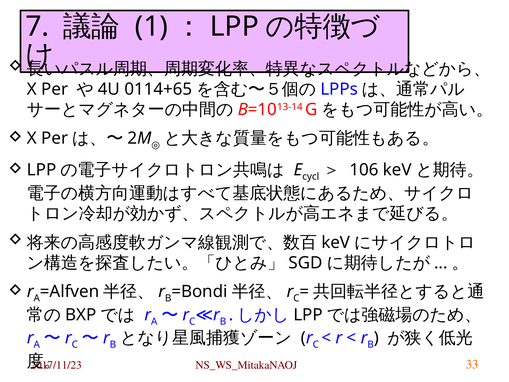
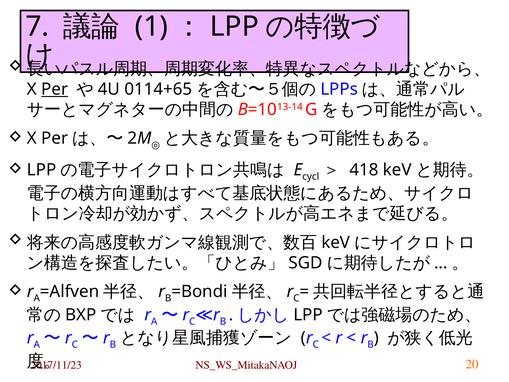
Per at (55, 89) underline: none -> present
106: 106 -> 418
33: 33 -> 20
